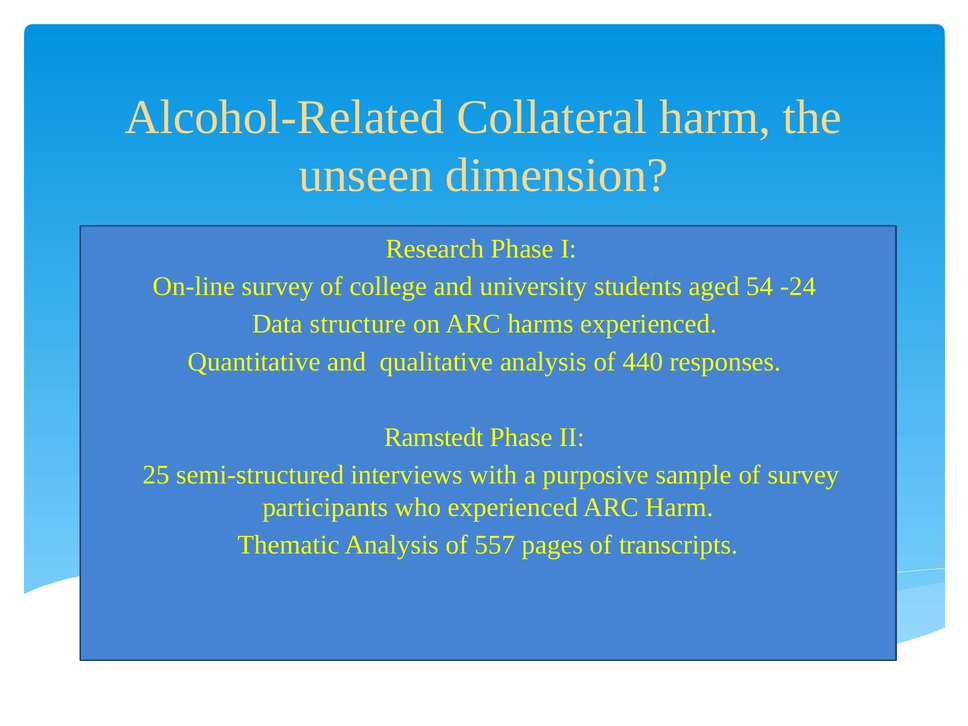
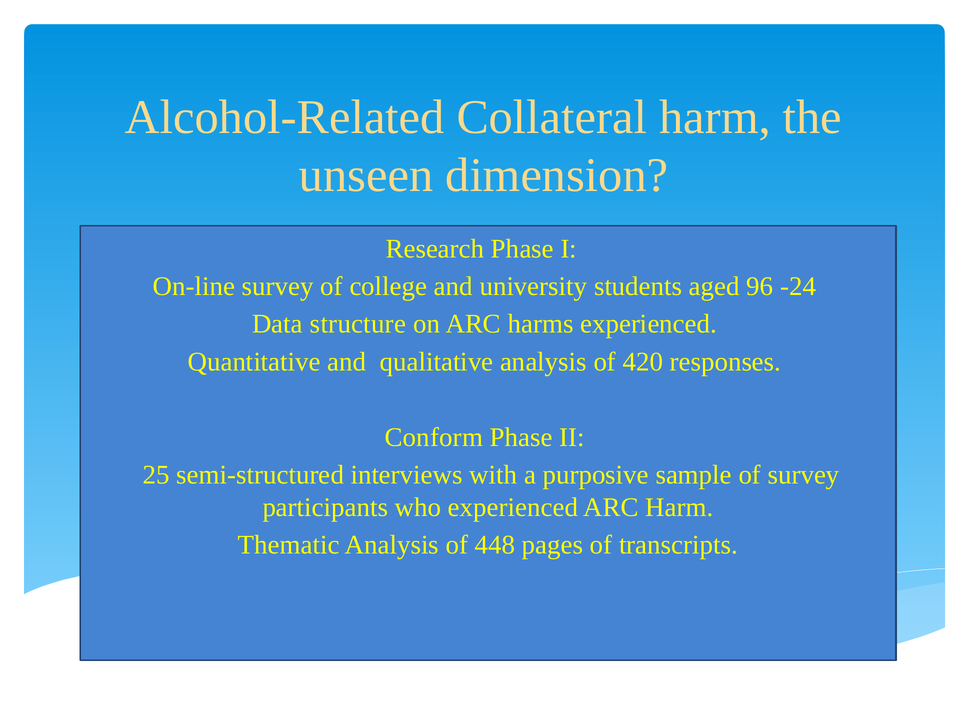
54: 54 -> 96
440: 440 -> 420
Ramstedt: Ramstedt -> Conform
557: 557 -> 448
